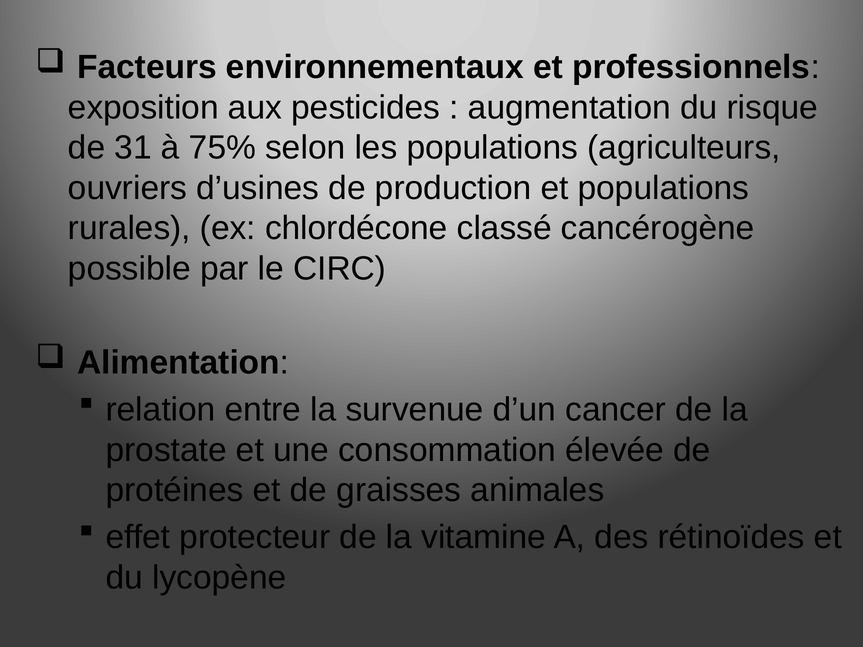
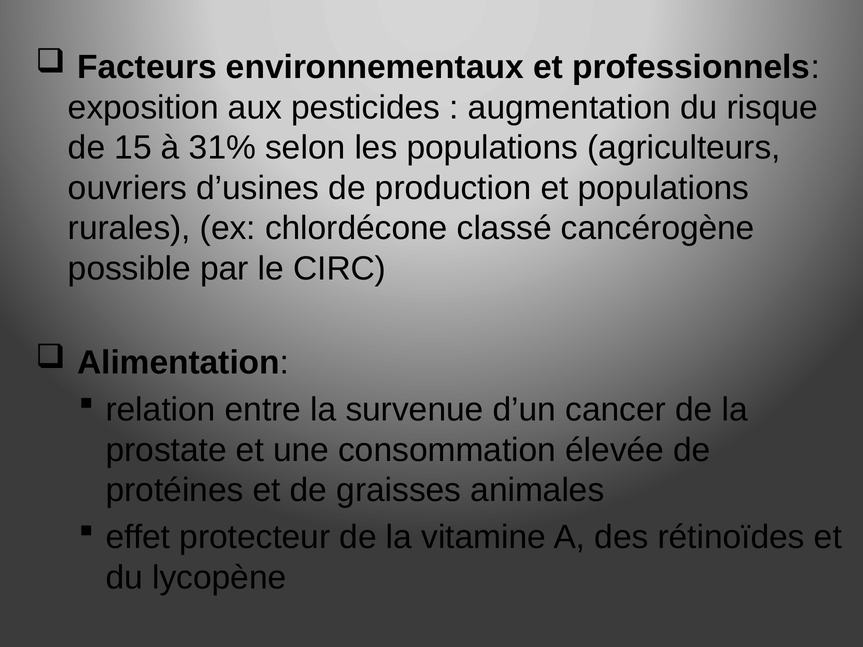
31: 31 -> 15
75%: 75% -> 31%
